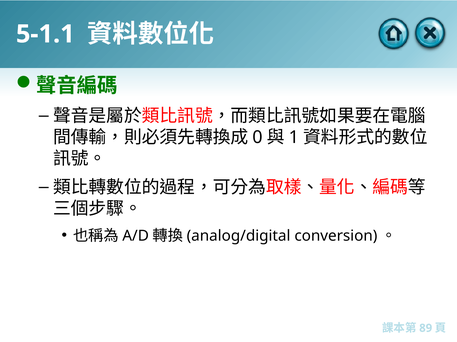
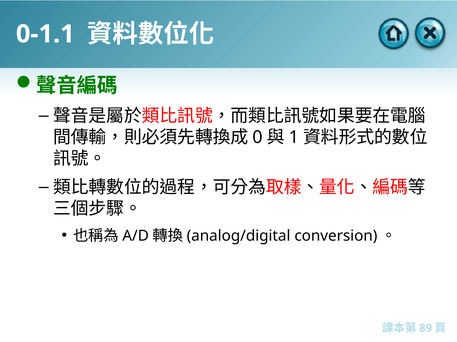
5-1.1: 5-1.1 -> 0-1.1
